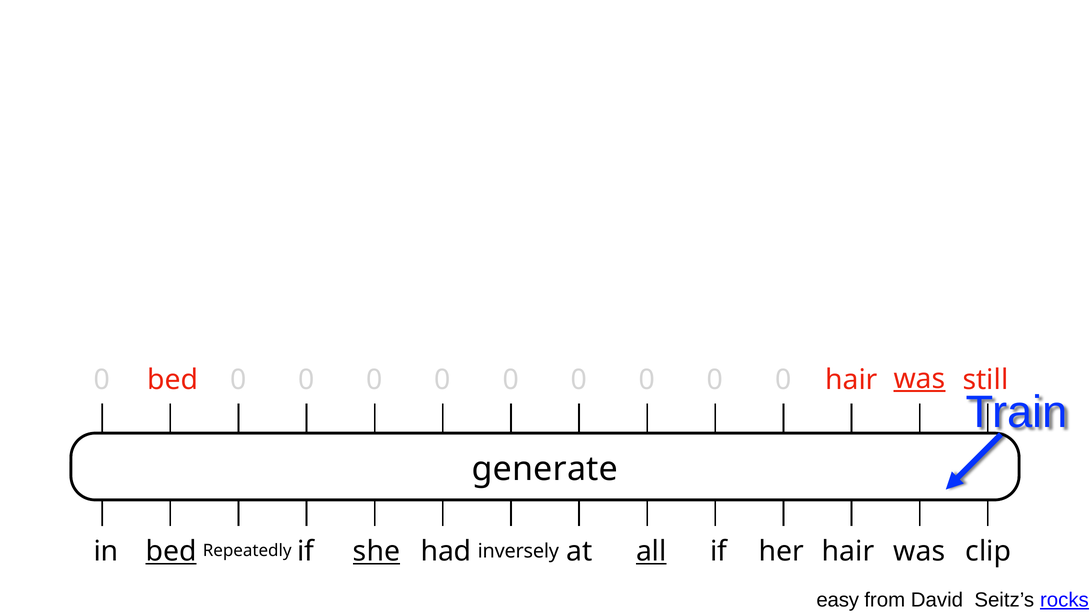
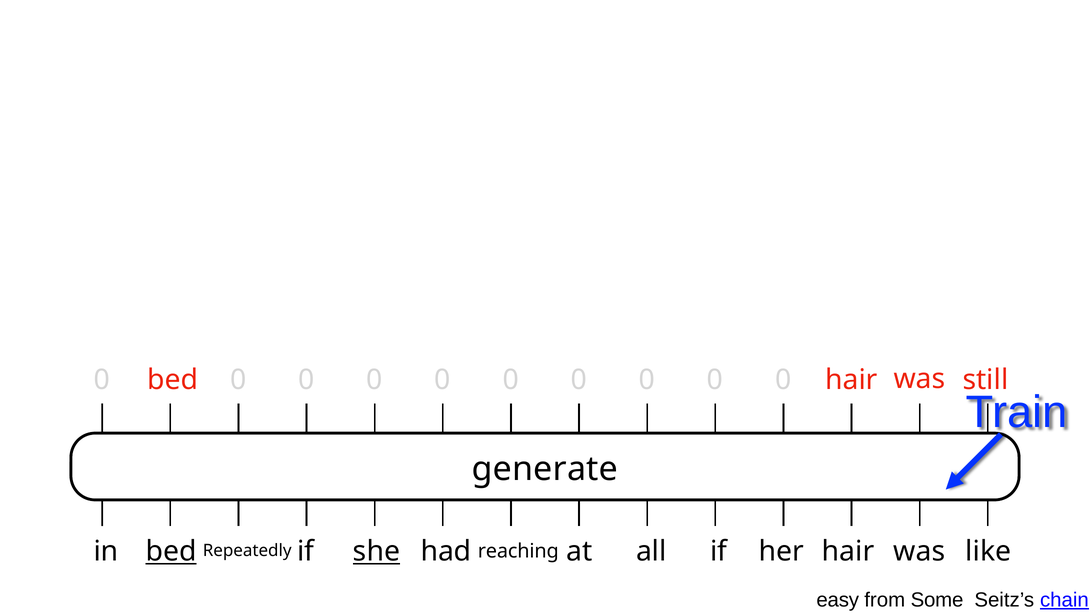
was at (920, 379) underline: present -> none
inversely: inversely -> reaching
all underline: present -> none
clip: clip -> like
David: David -> Some
rocks: rocks -> chain
